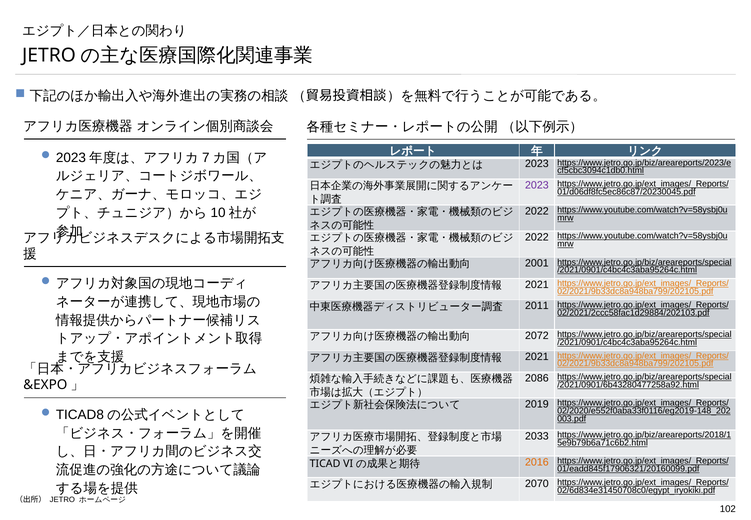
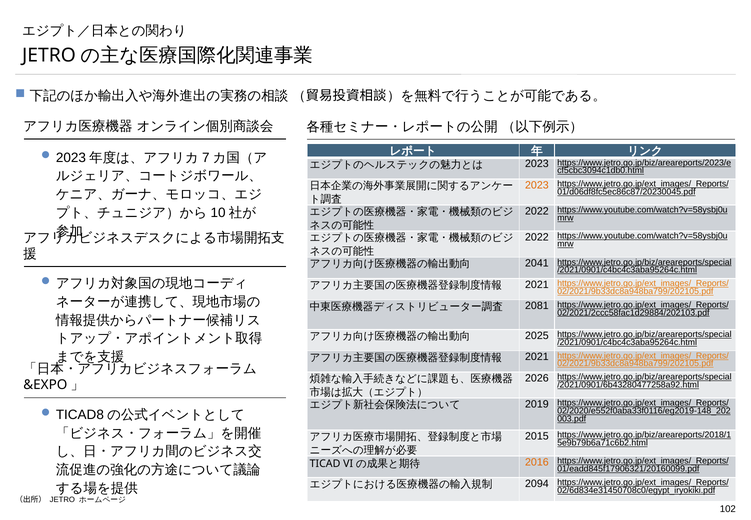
2023 at (537, 185) colour: purple -> orange
2001: 2001 -> 2041
2011: 2011 -> 2081
2072: 2072 -> 2025
2086: 2086 -> 2026
2033: 2033 -> 2015
2070: 2070 -> 2094
